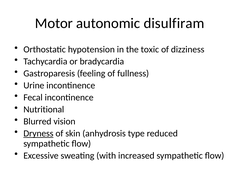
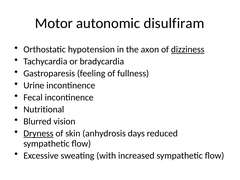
toxic: toxic -> axon
dizziness underline: none -> present
type: type -> days
